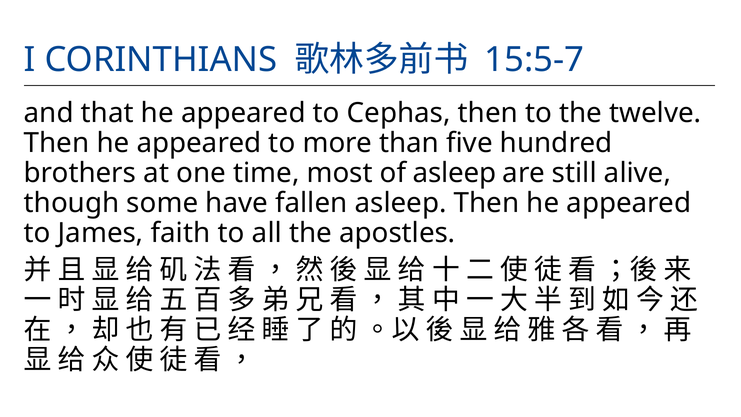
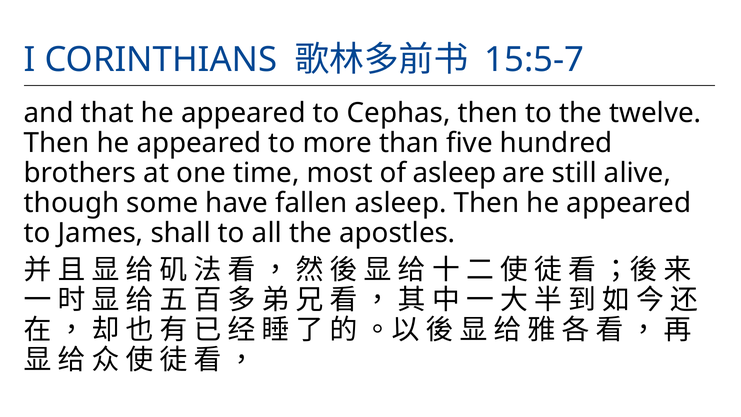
faith: faith -> shall
